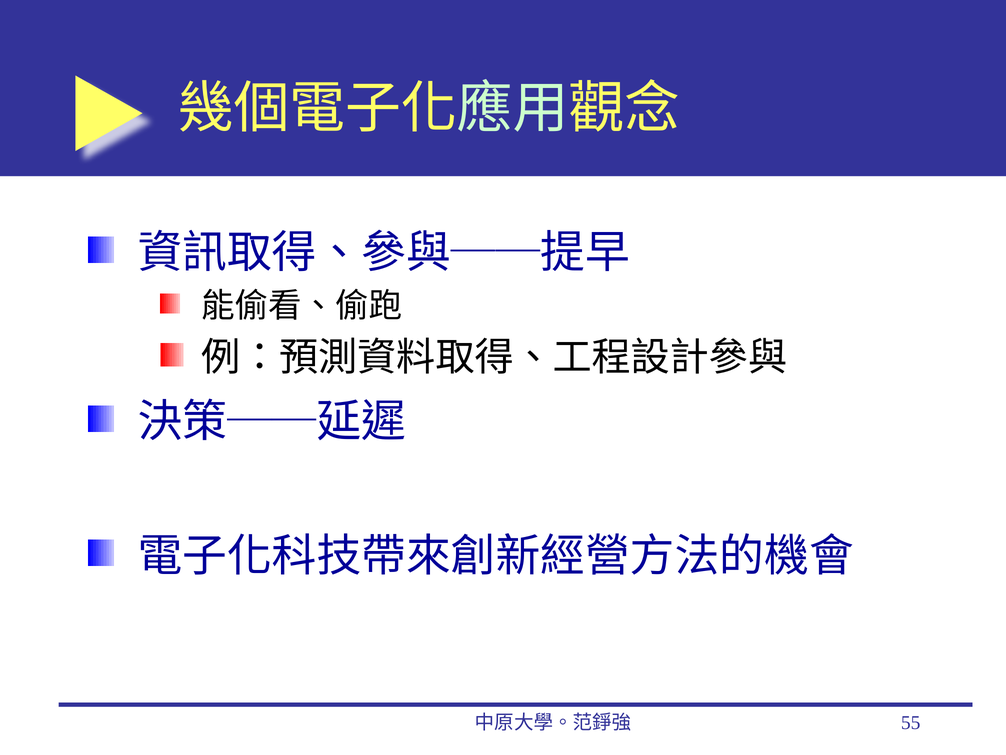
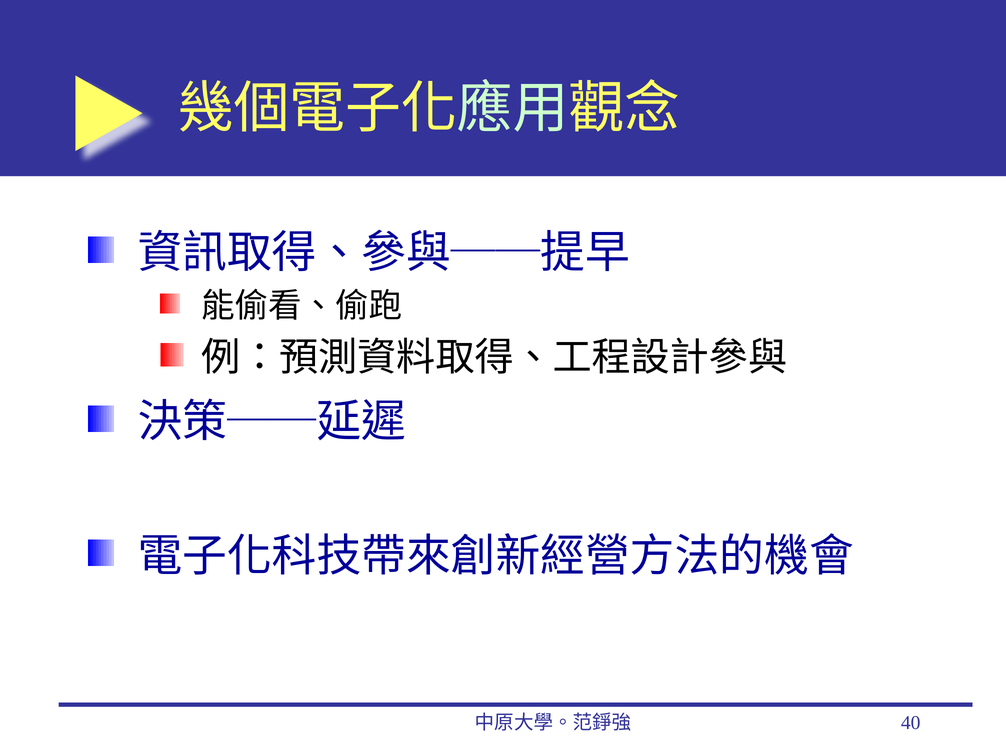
55: 55 -> 40
